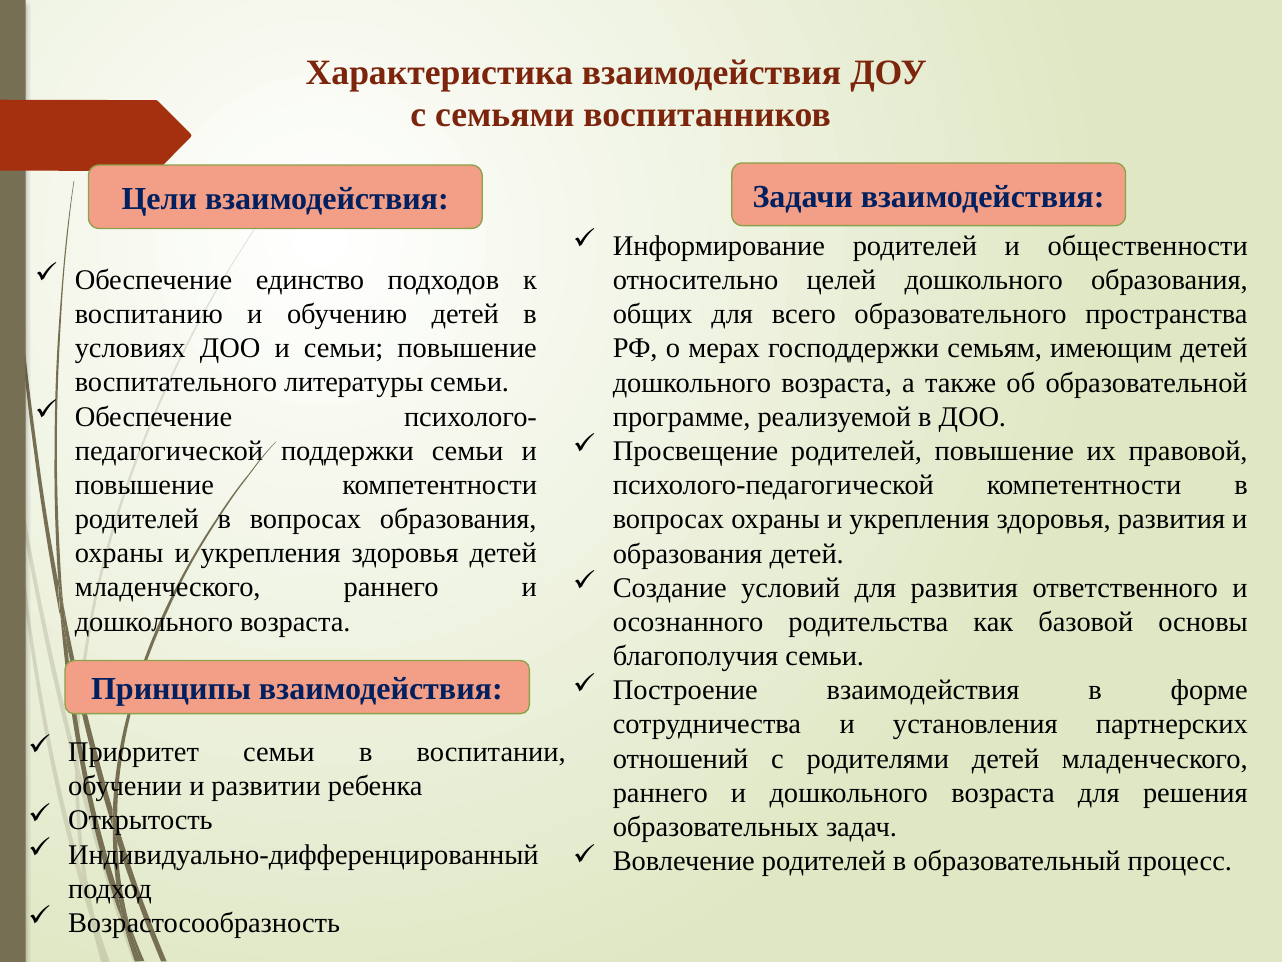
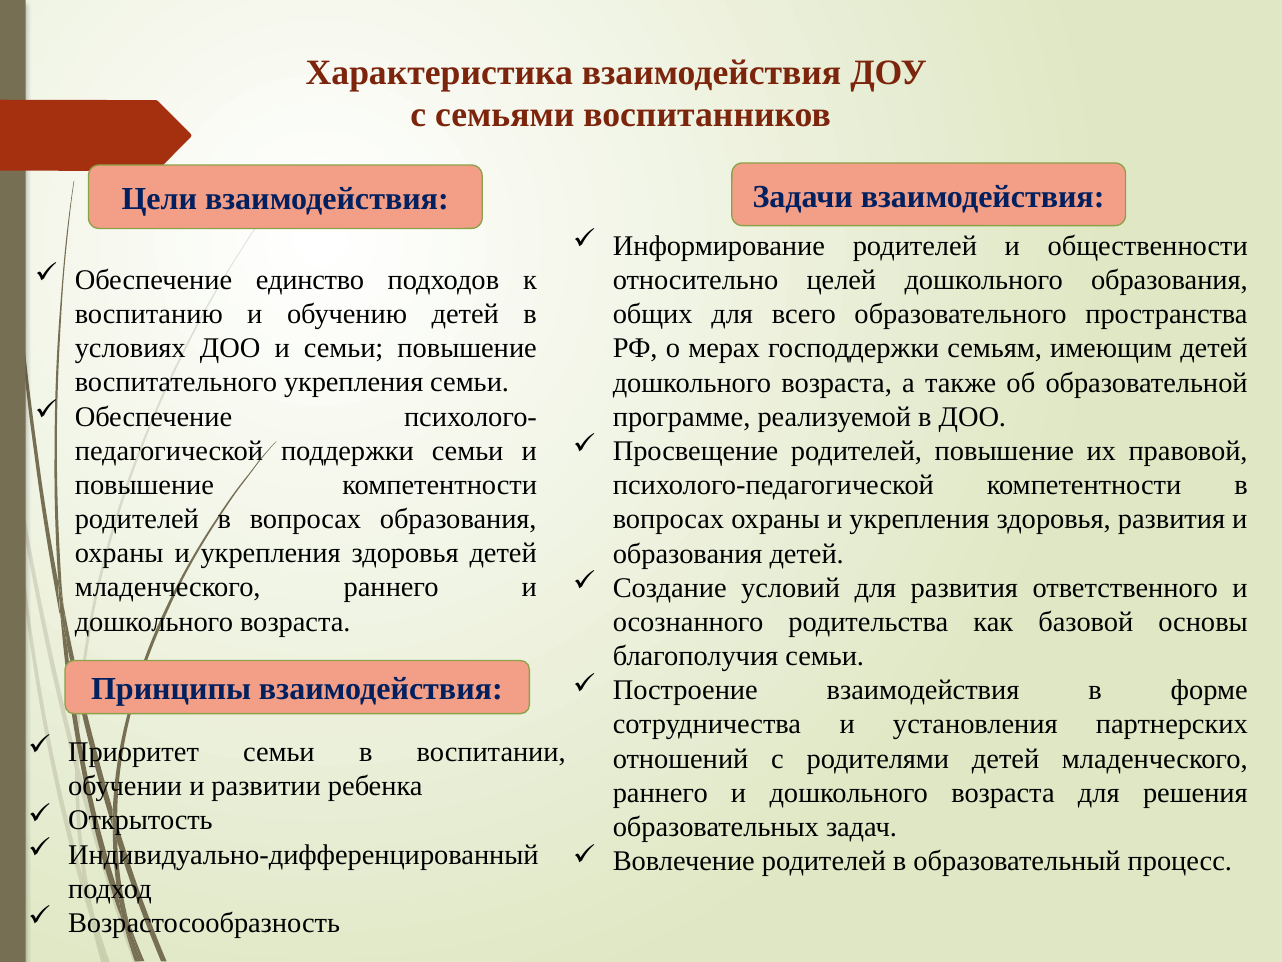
воспитательного литературы: литературы -> укрепления
